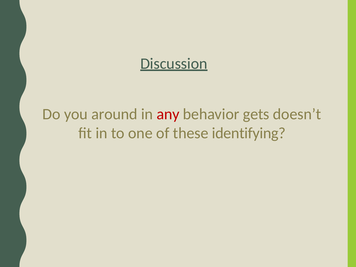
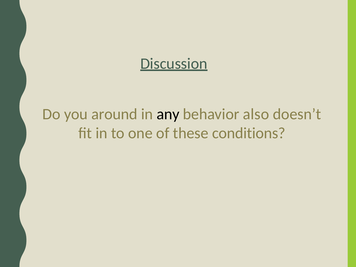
any colour: red -> black
gets: gets -> also
identifying: identifying -> conditions
